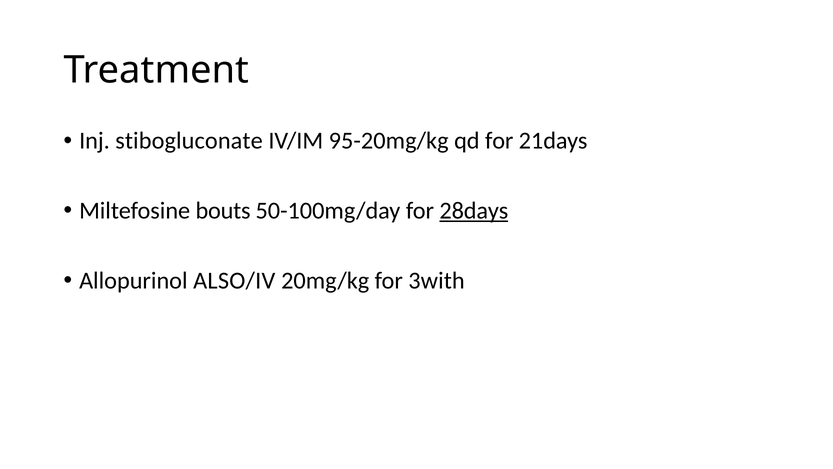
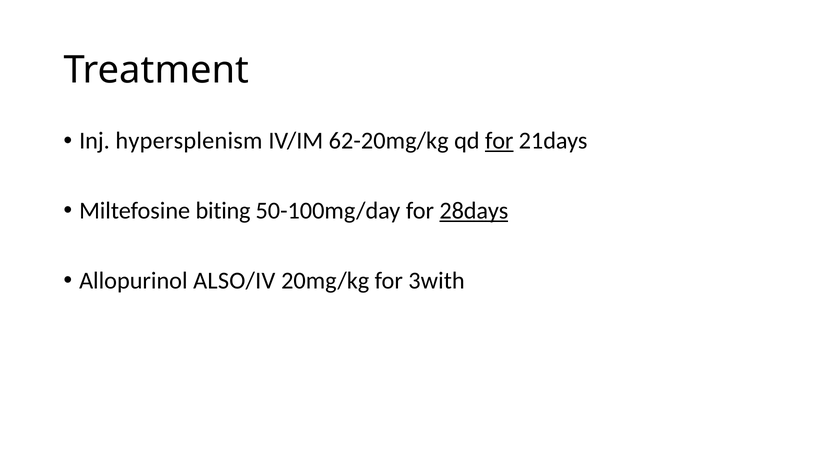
stibogluconate: stibogluconate -> hypersplenism
95-20mg/kg: 95-20mg/kg -> 62-20mg/kg
for at (499, 141) underline: none -> present
bouts: bouts -> biting
